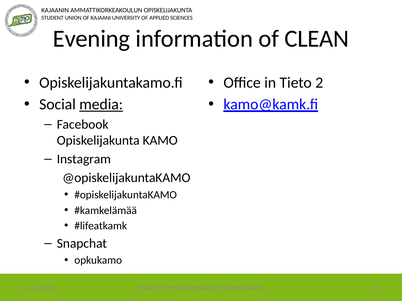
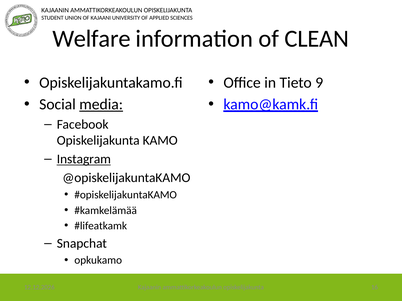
Evening: Evening -> Welfare
2: 2 -> 9
Instagram underline: none -> present
